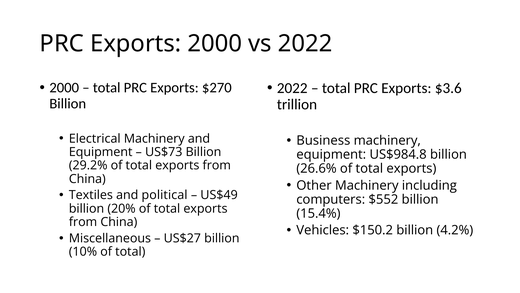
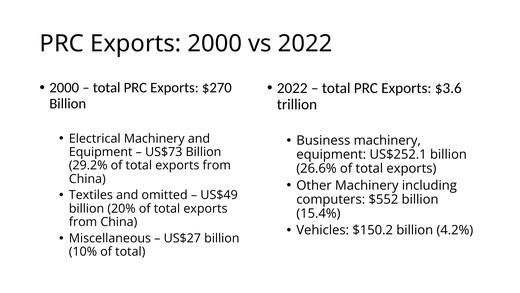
US$984.8: US$984.8 -> US$252.1
political: political -> omitted
